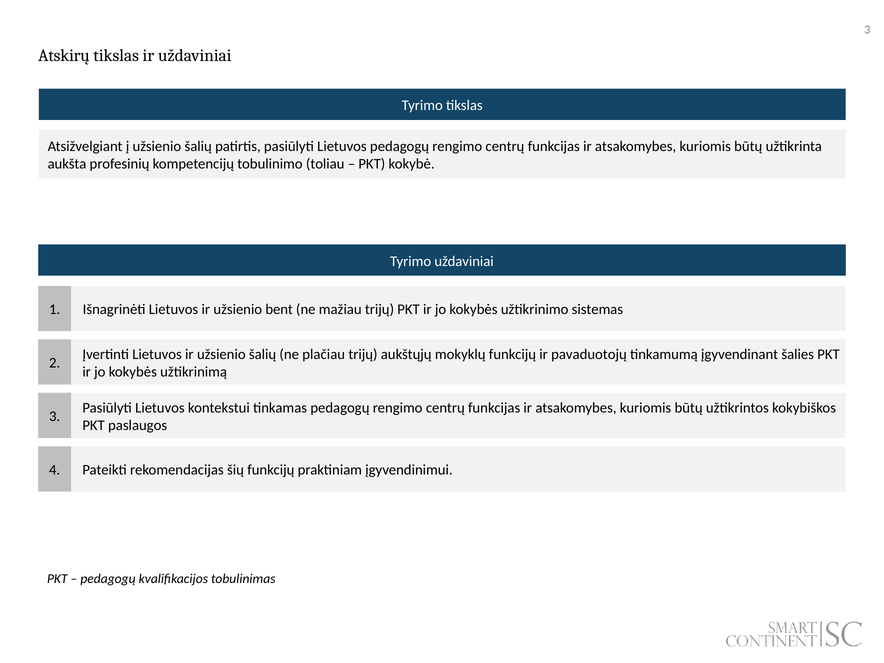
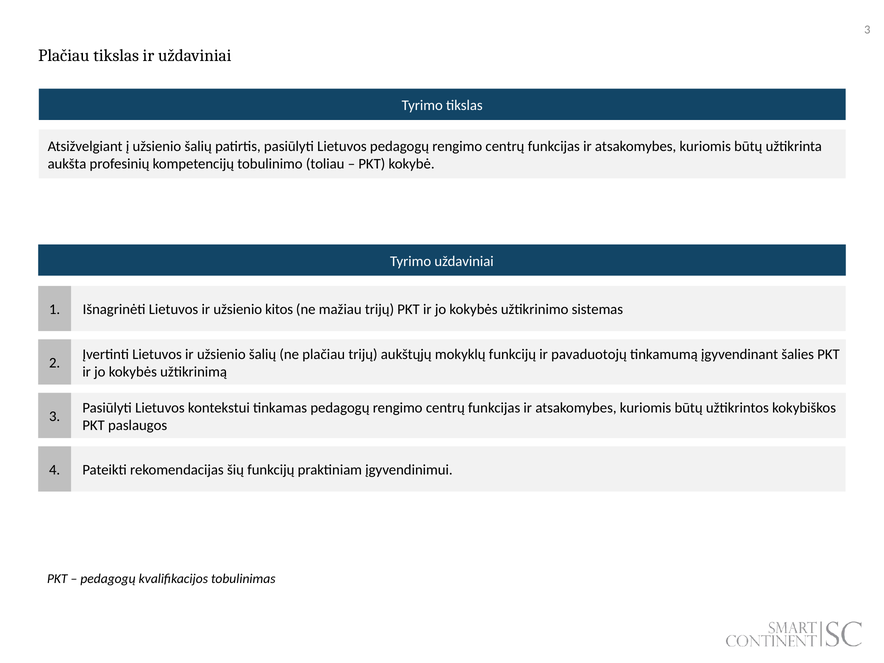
Atskirų at (64, 56): Atskirų -> Plačiau
bent: bent -> kitos
